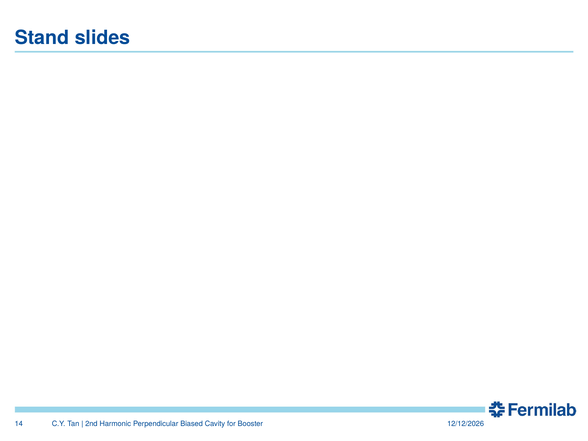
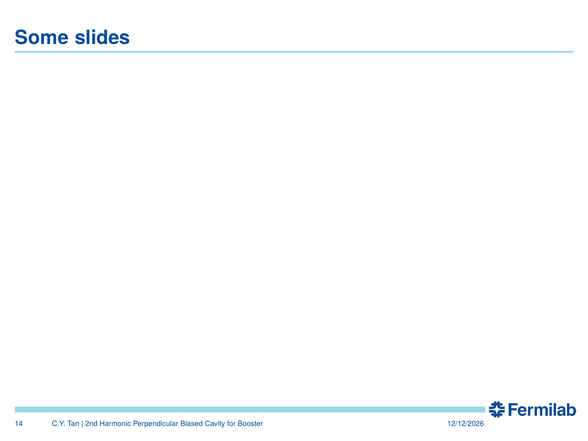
Stand: Stand -> Some
